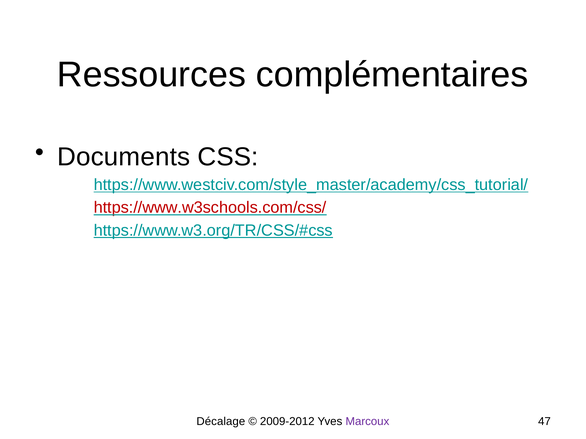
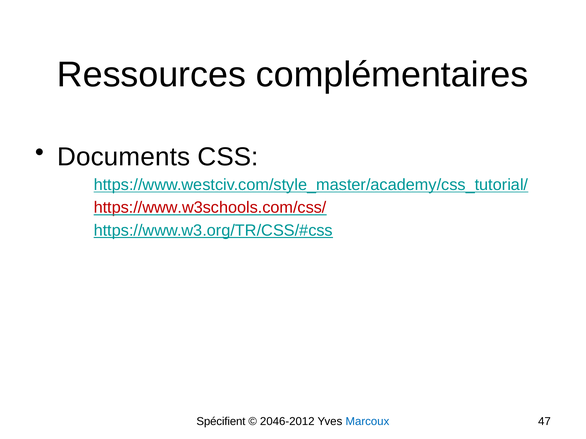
Décalage: Décalage -> Spécifient
2009-2012: 2009-2012 -> 2046-2012
Marcoux colour: purple -> blue
